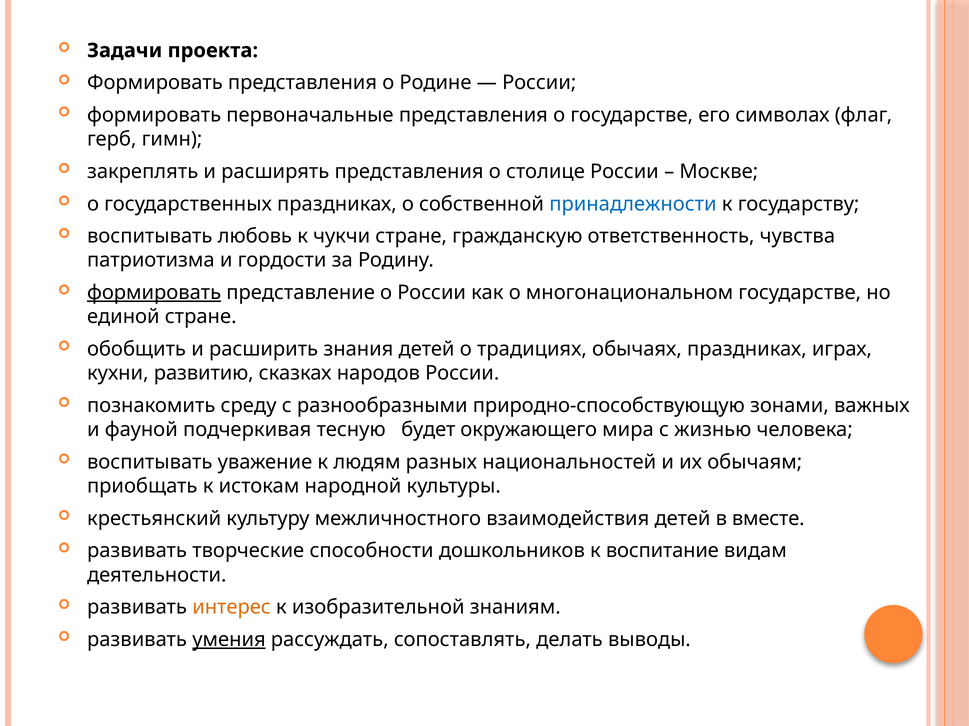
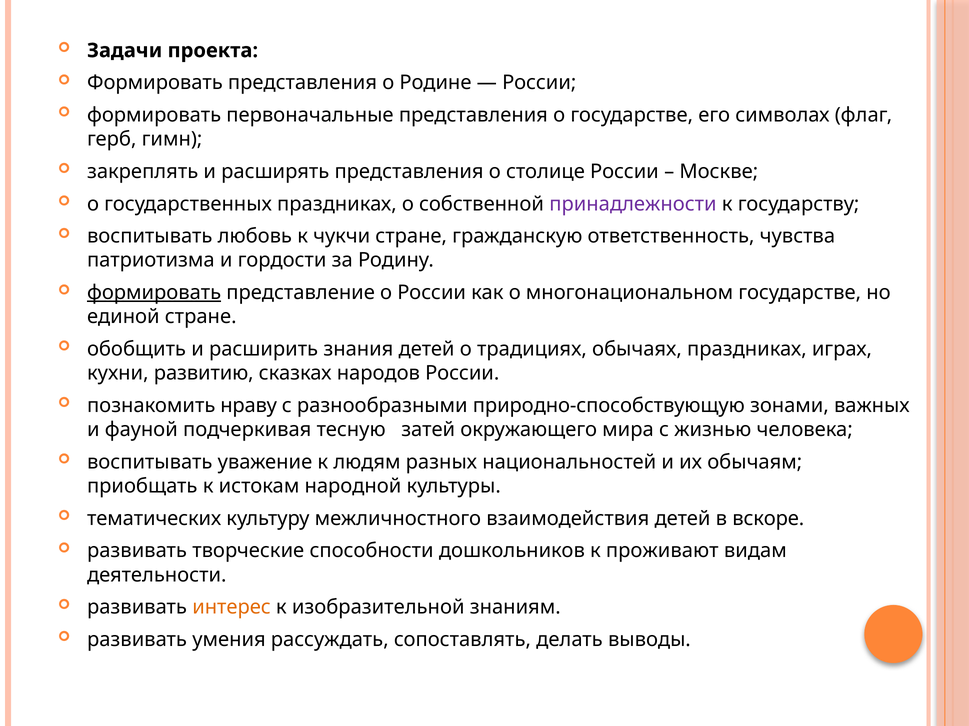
принадлежности colour: blue -> purple
среду: среду -> нраву
будет: будет -> затей
крестьянский: крестьянский -> тематических
вместе: вместе -> вскоре
воспитание: воспитание -> проживают
умения underline: present -> none
